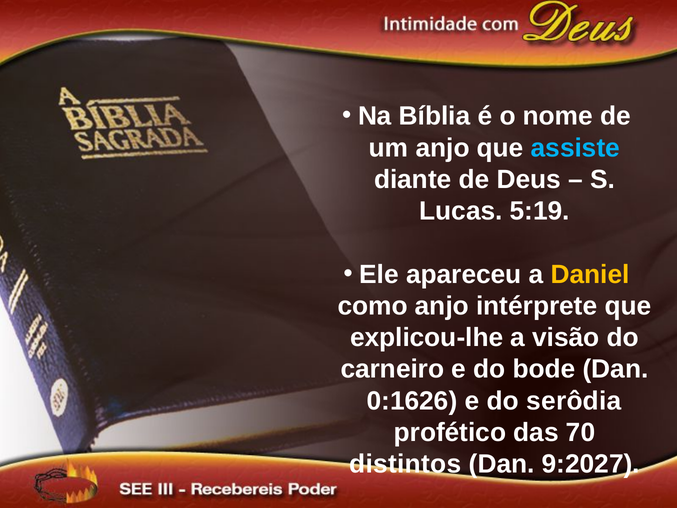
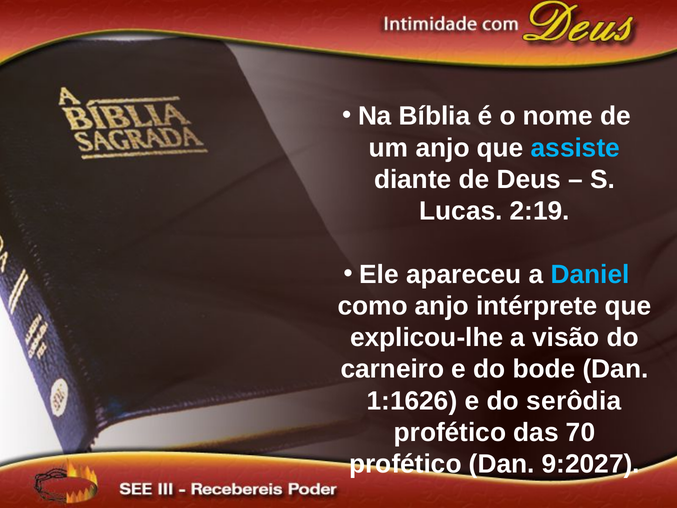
5:19: 5:19 -> 2:19
Daniel colour: yellow -> light blue
0:1626: 0:1626 -> 1:1626
distintos at (405, 464): distintos -> profético
